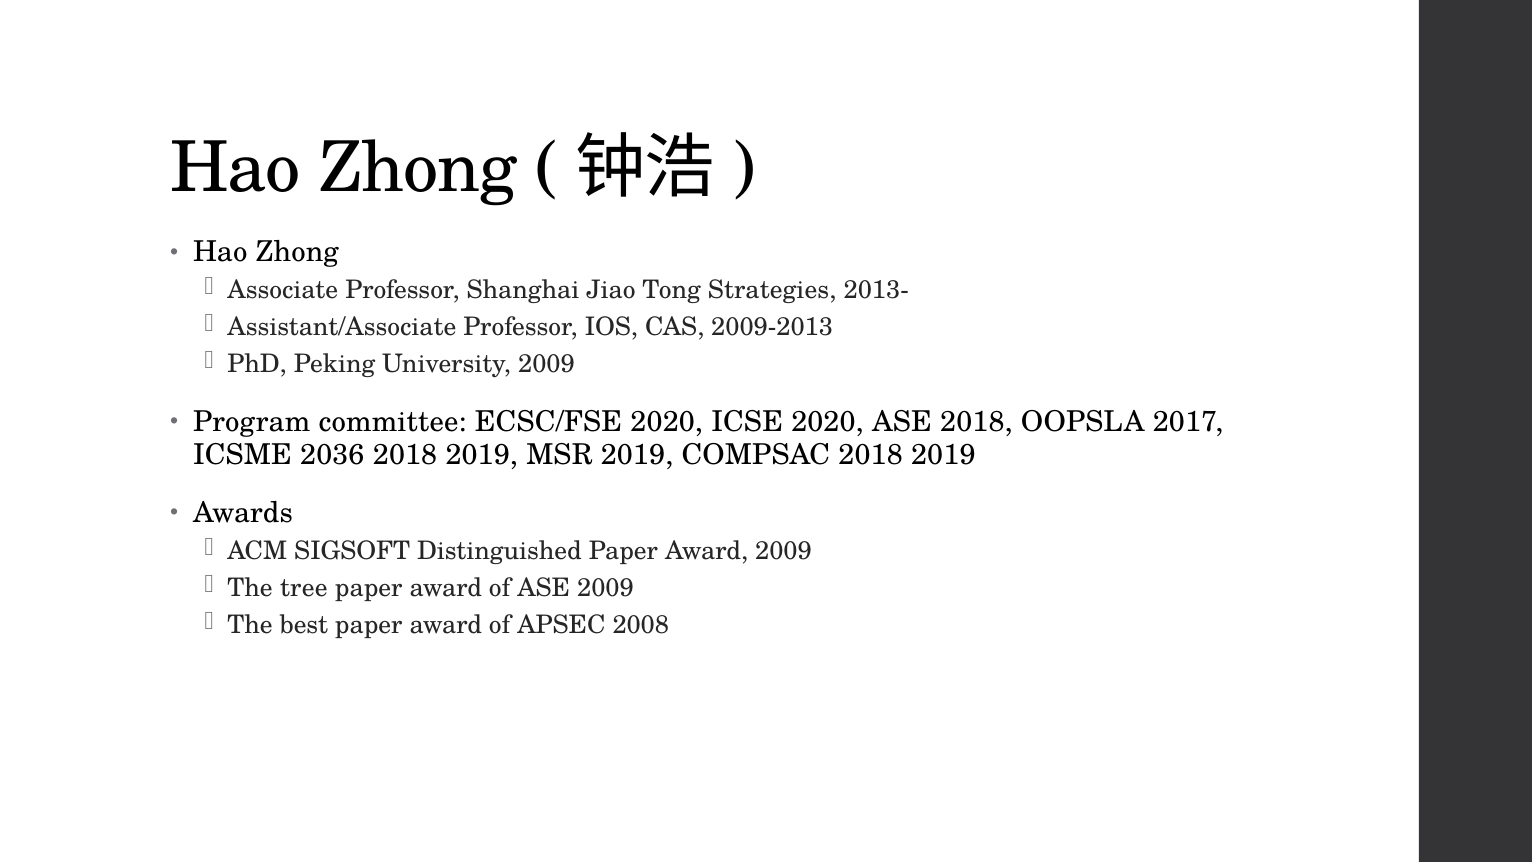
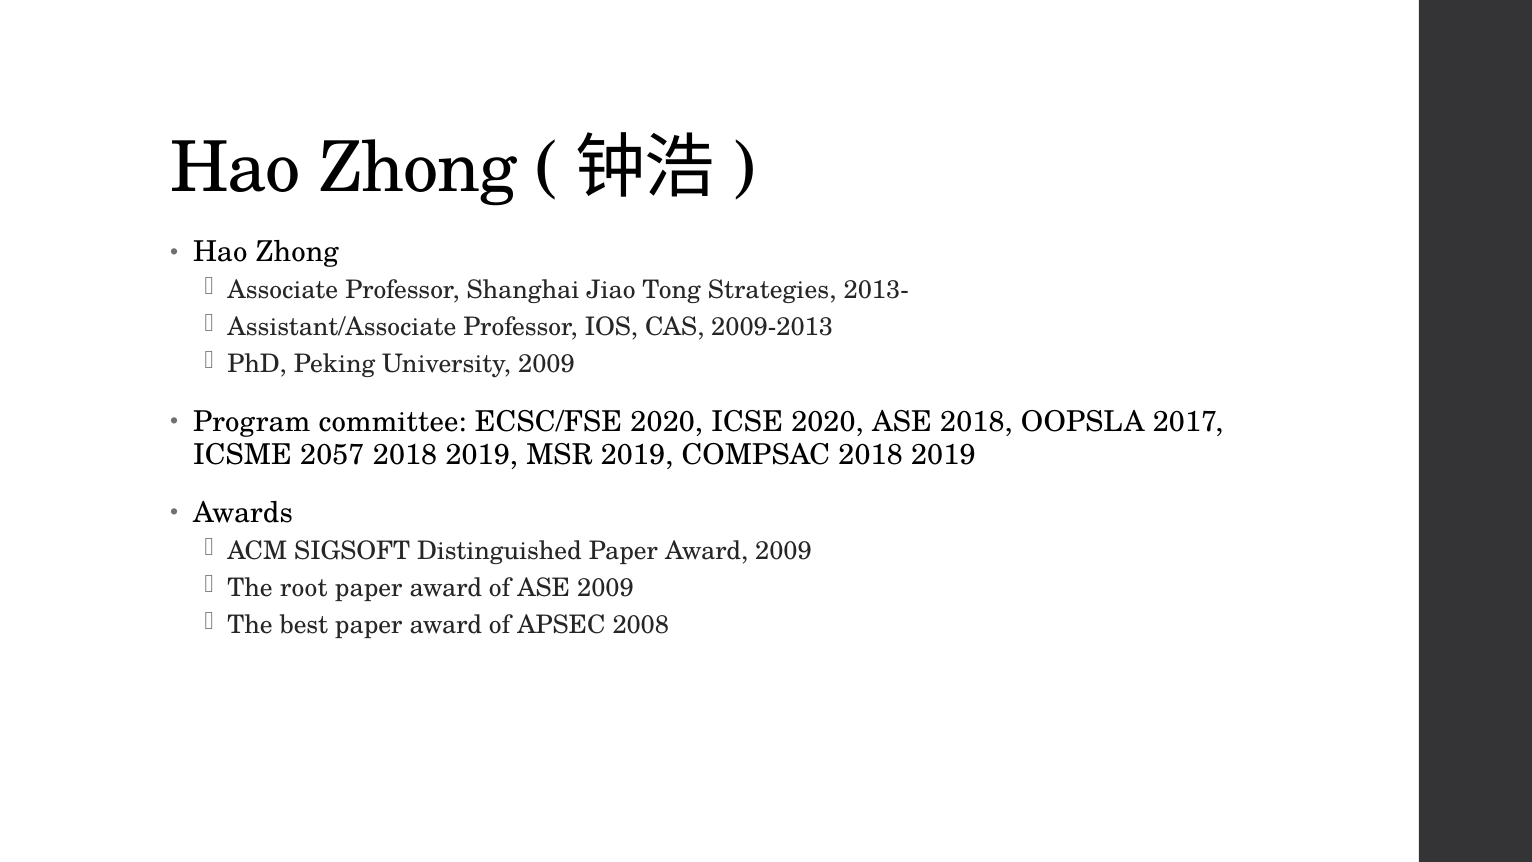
2036: 2036 -> 2057
tree: tree -> root
